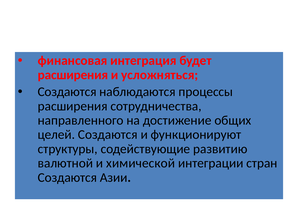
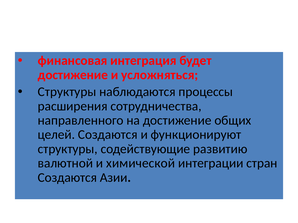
расширения at (73, 75): расширения -> достижение
Создаются at (67, 92): Создаются -> Структуры
